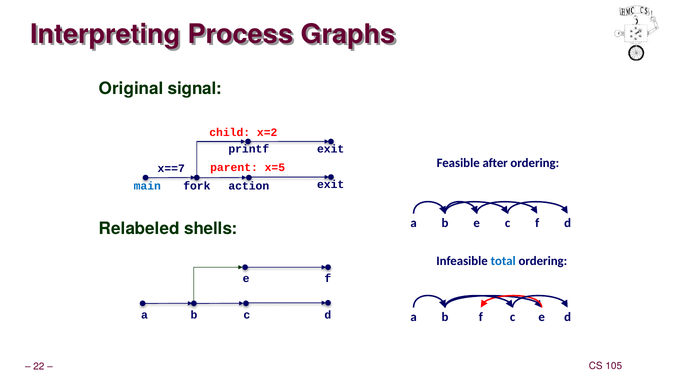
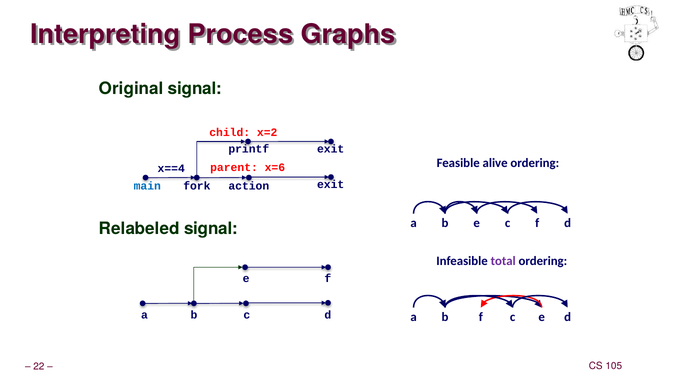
after: after -> alive
x=5: x=5 -> x=6
x==7: x==7 -> x==4
Relabeled shells: shells -> signal
total colour: blue -> purple
